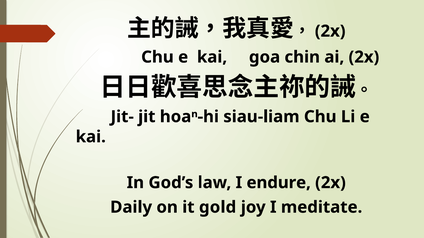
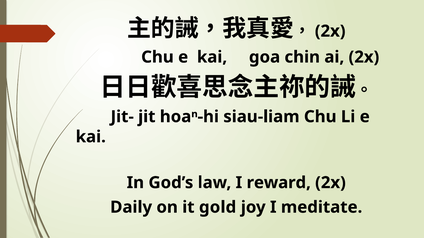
endure: endure -> reward
